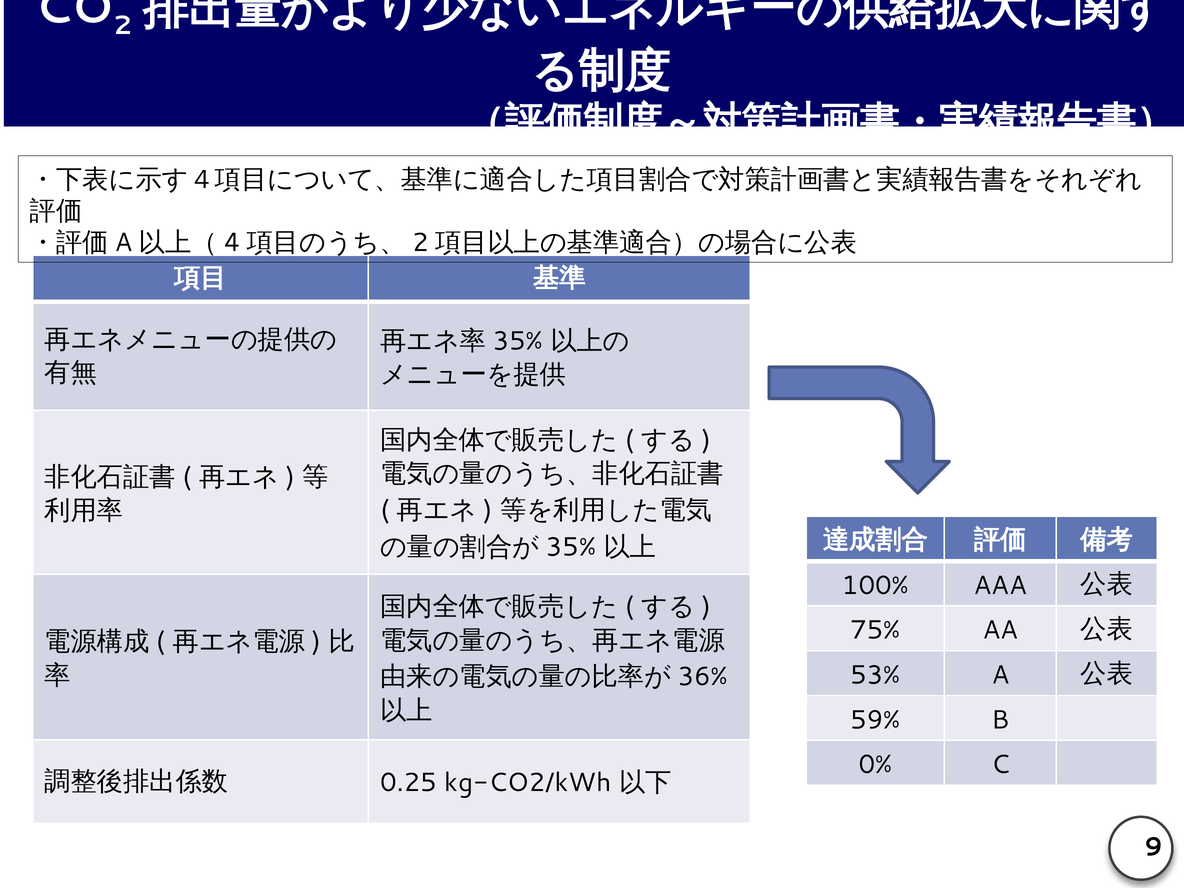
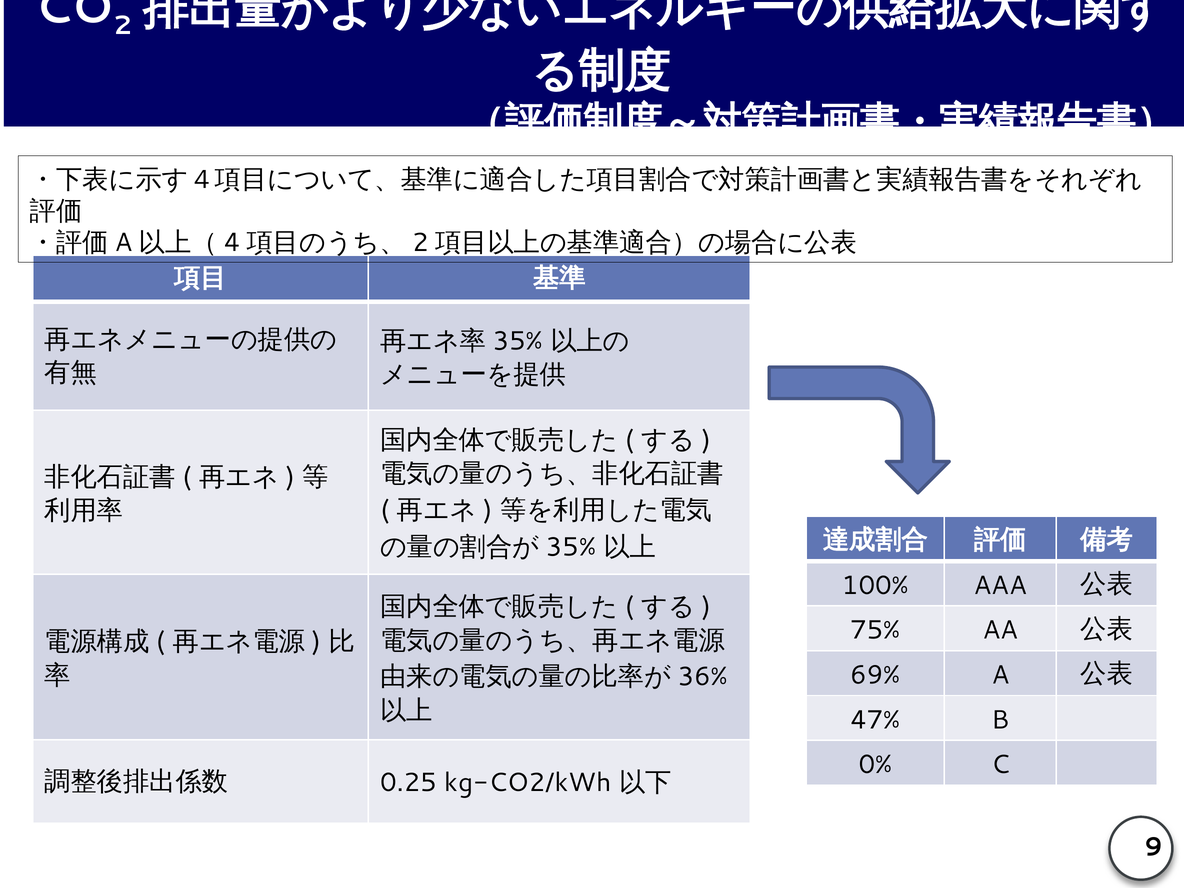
53%: 53% -> 69%
59%: 59% -> 47%
